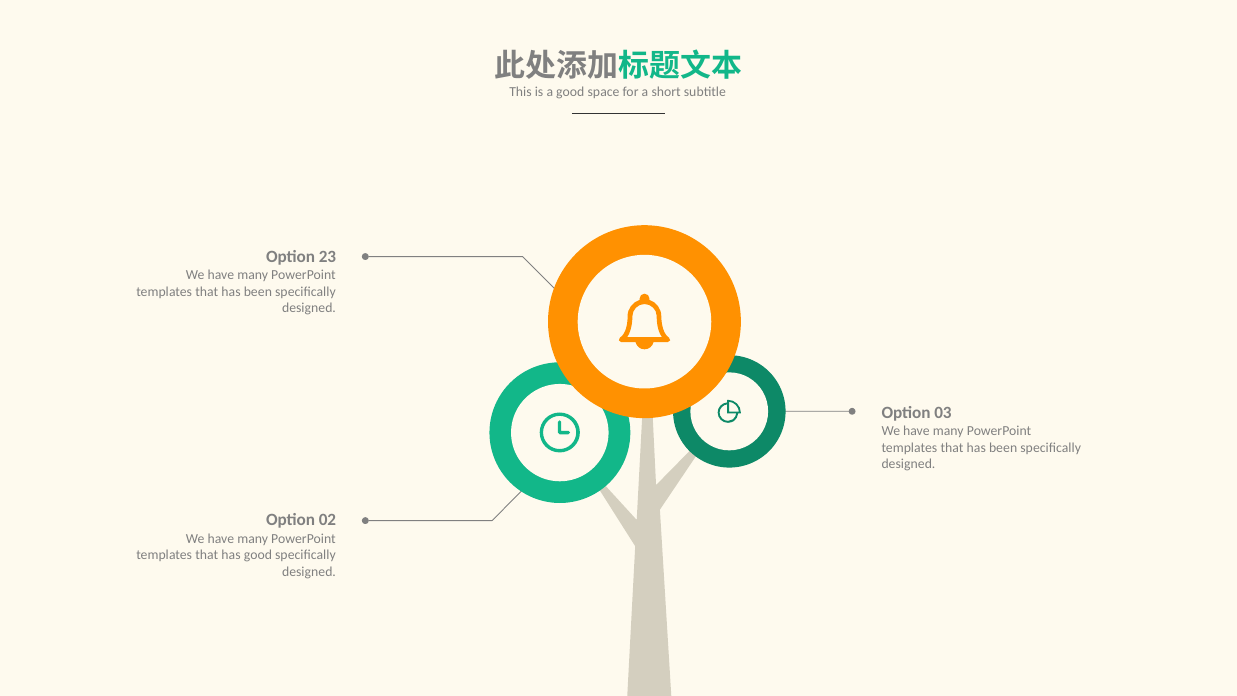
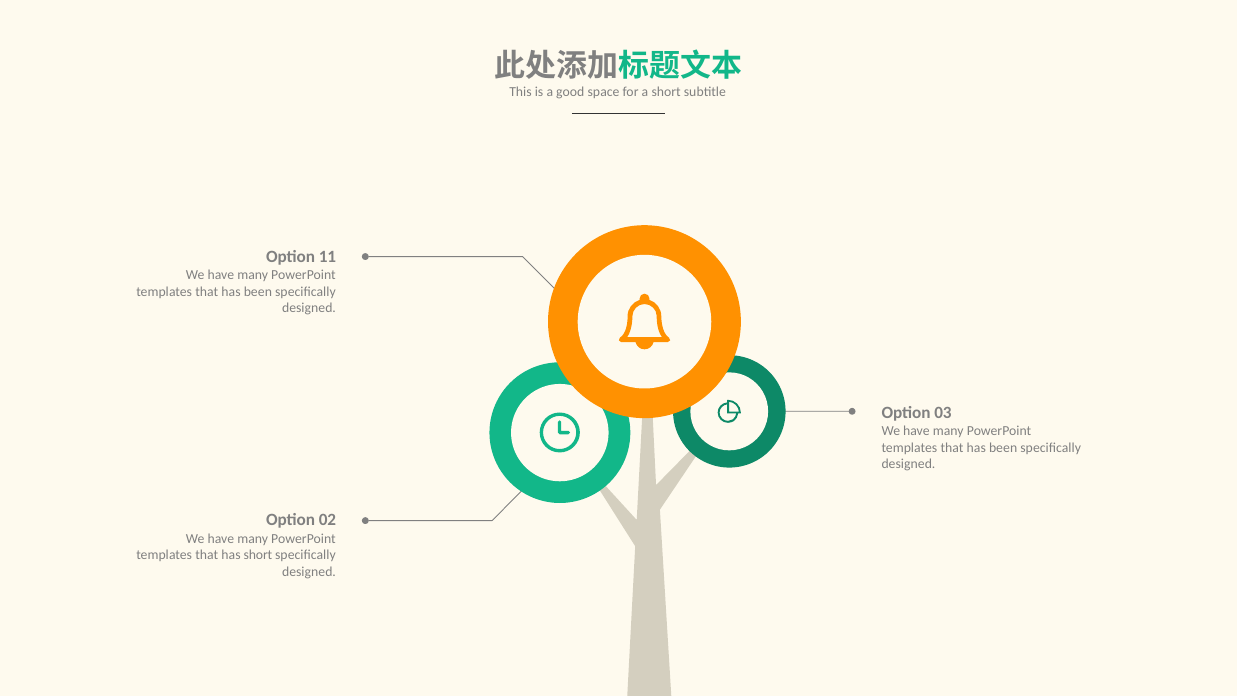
23: 23 -> 11
has good: good -> short
